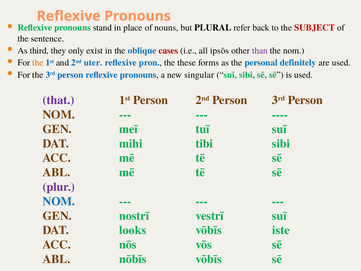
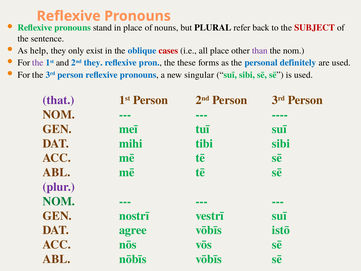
third: third -> help
all ipsōs: ipsōs -> place
the at (38, 63) colour: orange -> purple
2nd uter: uter -> they
NOM at (59, 201) colour: blue -> green
looks: looks -> agree
iste: iste -> istō
